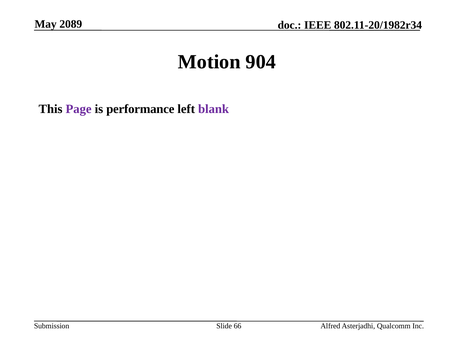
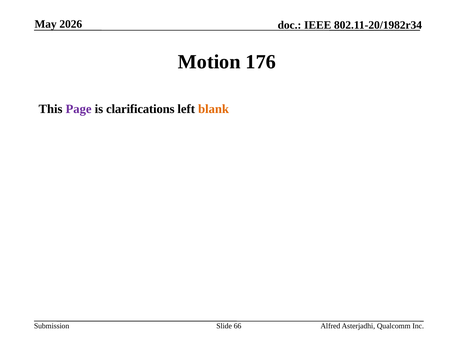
2089: 2089 -> 2026
904: 904 -> 176
performance: performance -> clarifications
blank colour: purple -> orange
